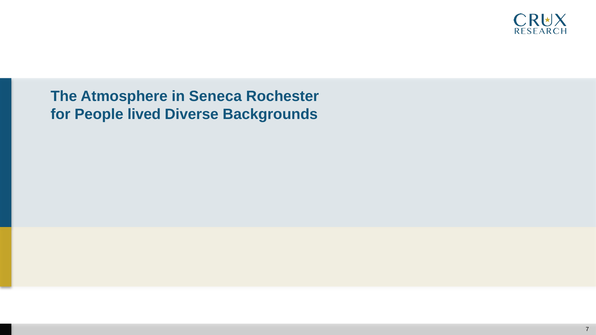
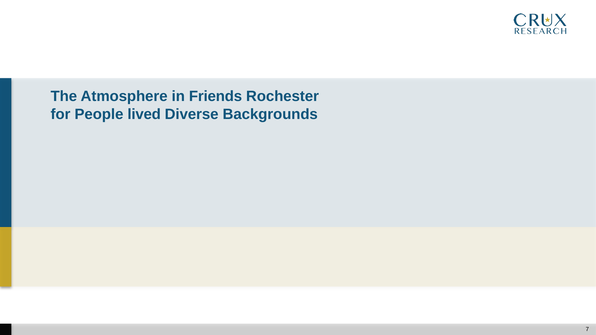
Seneca: Seneca -> Friends
